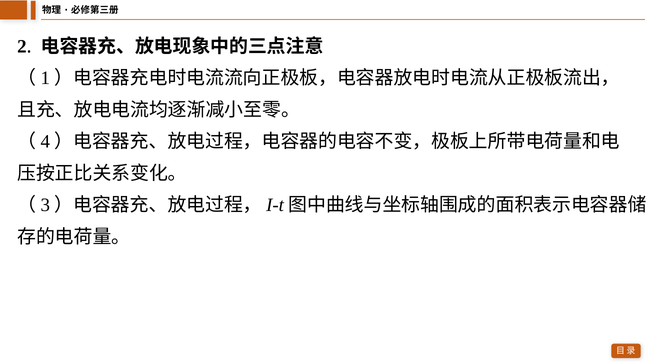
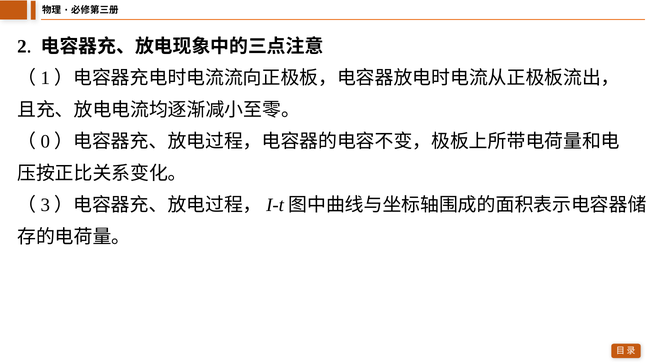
4: 4 -> 0
